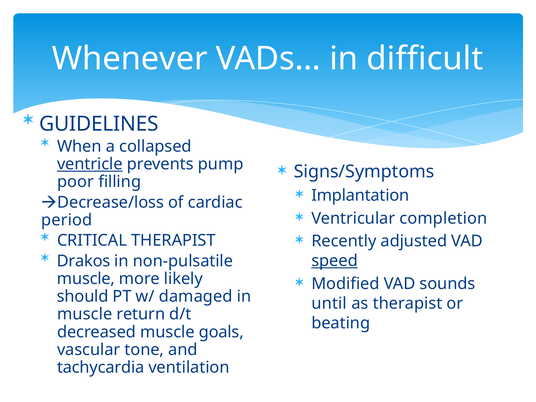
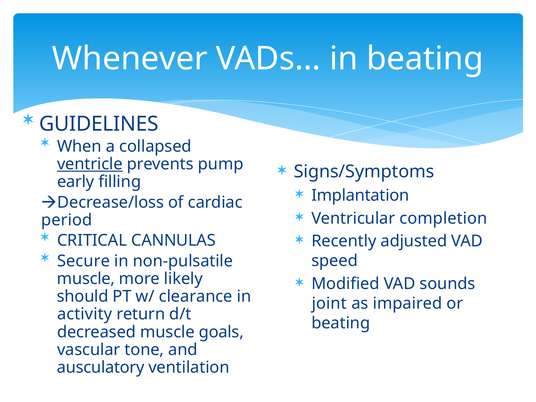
in difficult: difficult -> beating
poor: poor -> early
CRITICAL THERAPIST: THERAPIST -> CANNULAS
Drakos: Drakos -> Secure
speed underline: present -> none
damaged: damaged -> clearance
until: until -> joint
as therapist: therapist -> impaired
muscle at (85, 314): muscle -> activity
tachycardia: tachycardia -> ausculatory
